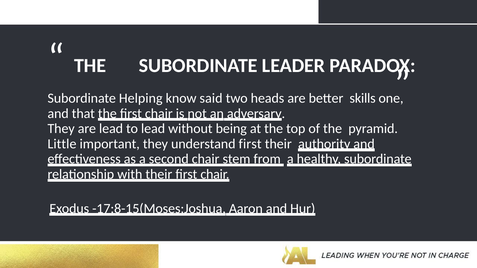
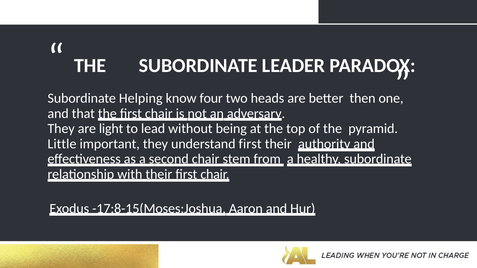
said: said -> four
skills: skills -> then
are lead: lead -> light
